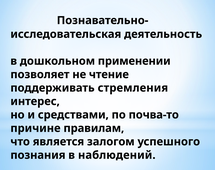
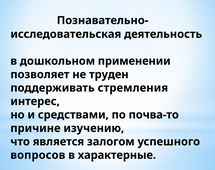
чтение: чтение -> труден
правилам: правилам -> изучению
познания: познания -> вопросов
наблюдений: наблюдений -> характерные
